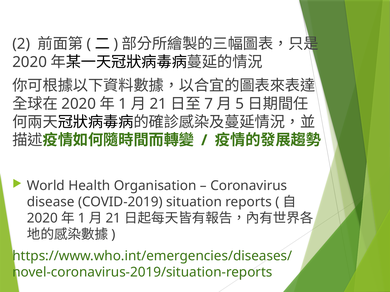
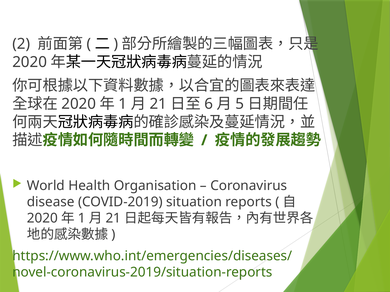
7: 7 -> 6
